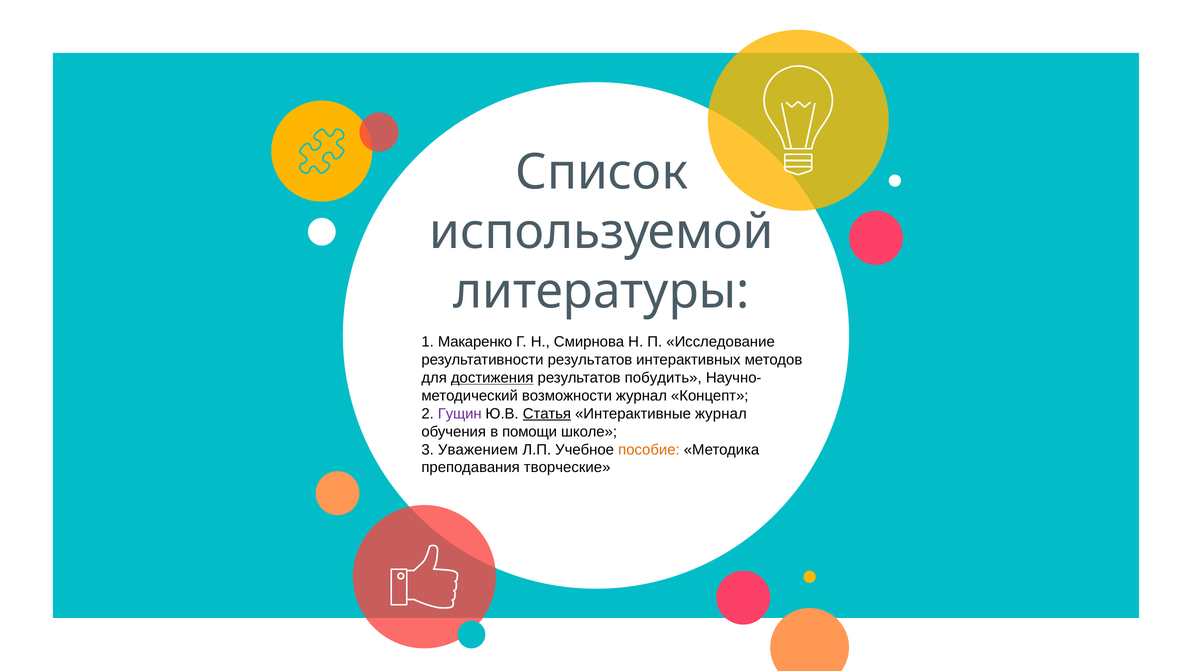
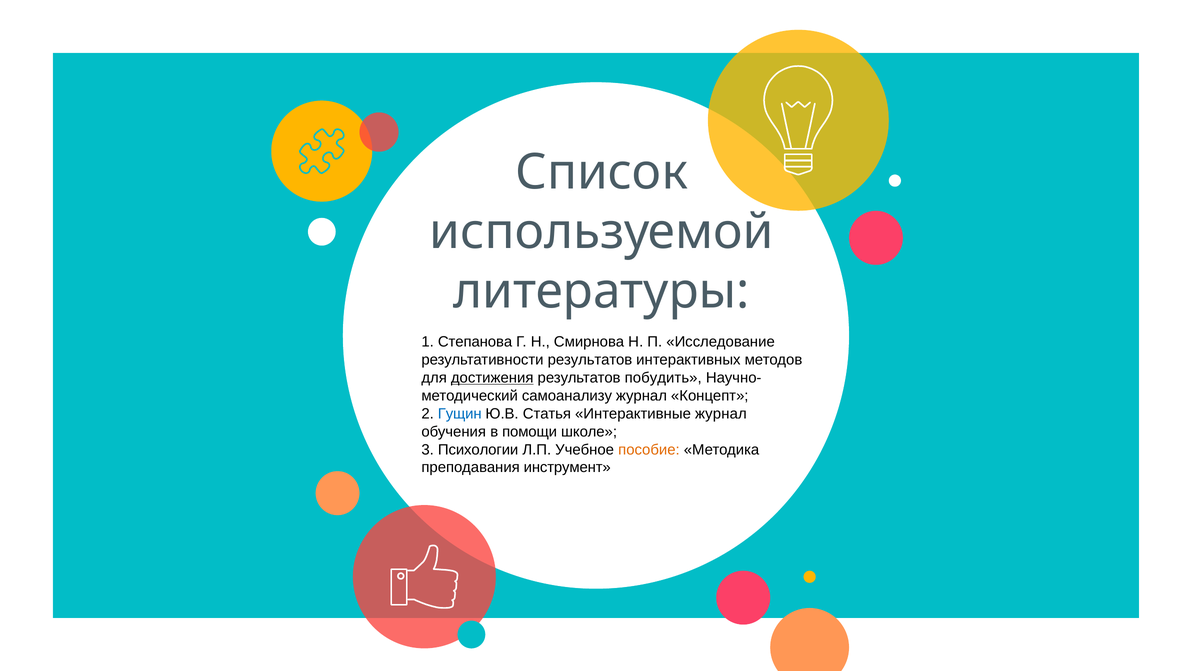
Макаренко: Макаренко -> Степанова
возможности: возможности -> самоанализу
Гущин colour: purple -> blue
Статья underline: present -> none
Уважением: Уважением -> Психологии
творческие: творческие -> инструмент
